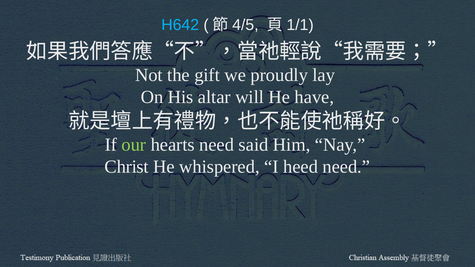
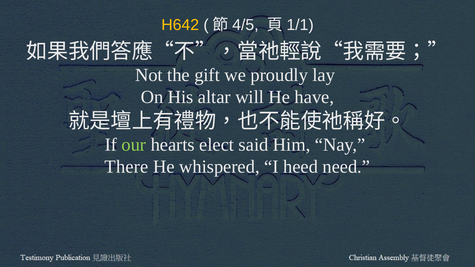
H642 colour: light blue -> yellow
hearts need: need -> elect
Christ: Christ -> There
